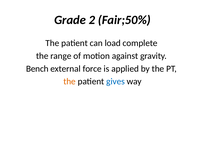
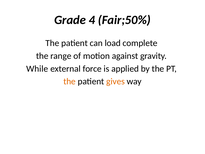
2: 2 -> 4
Bench: Bench -> While
gives colour: blue -> orange
